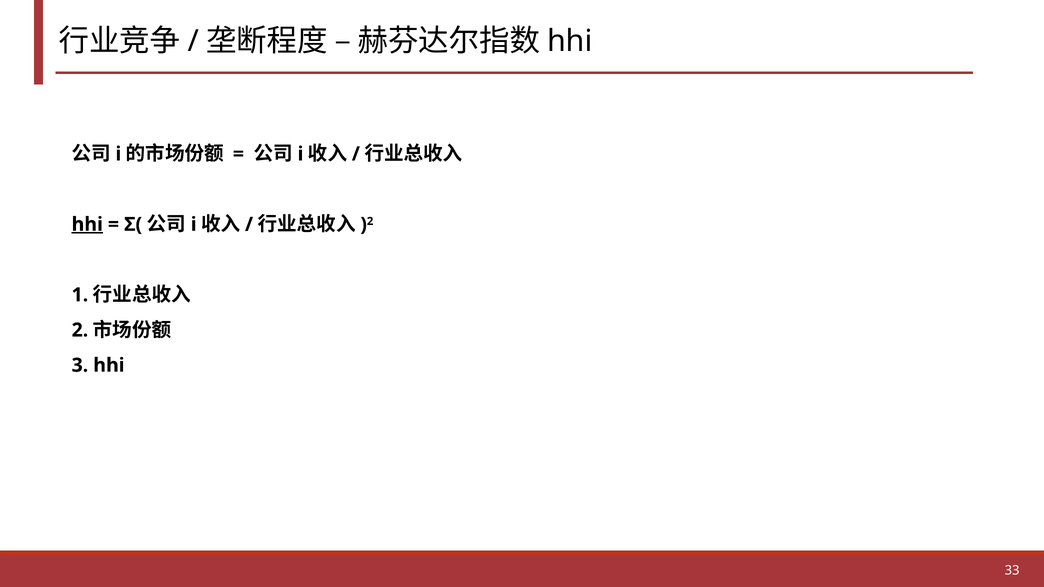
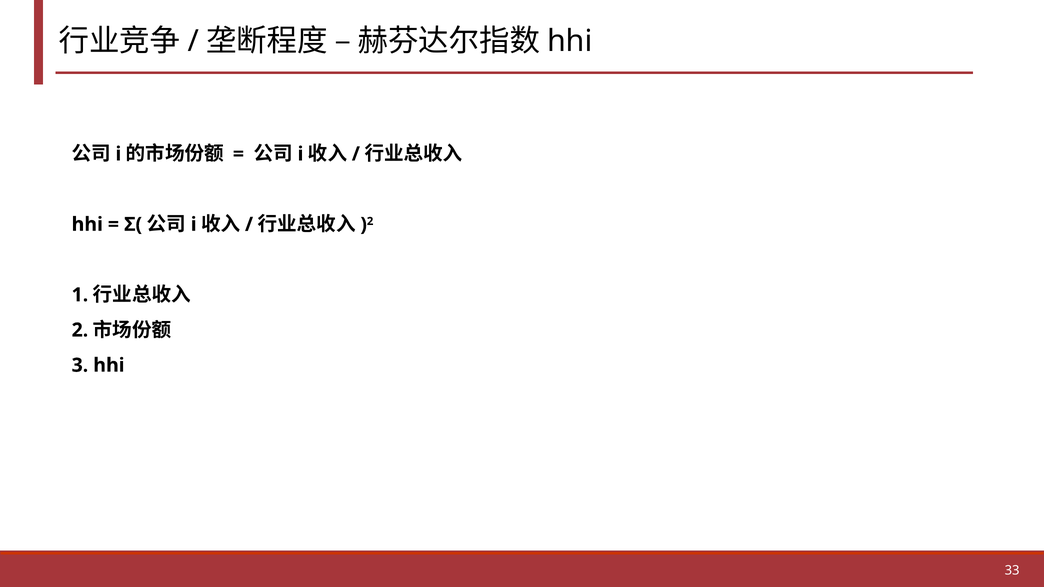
hhi at (87, 224) underline: present -> none
